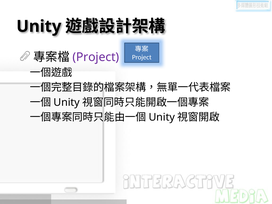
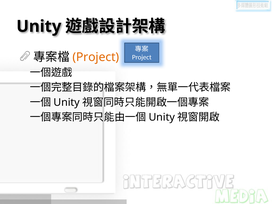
Project at (96, 57) colour: purple -> orange
